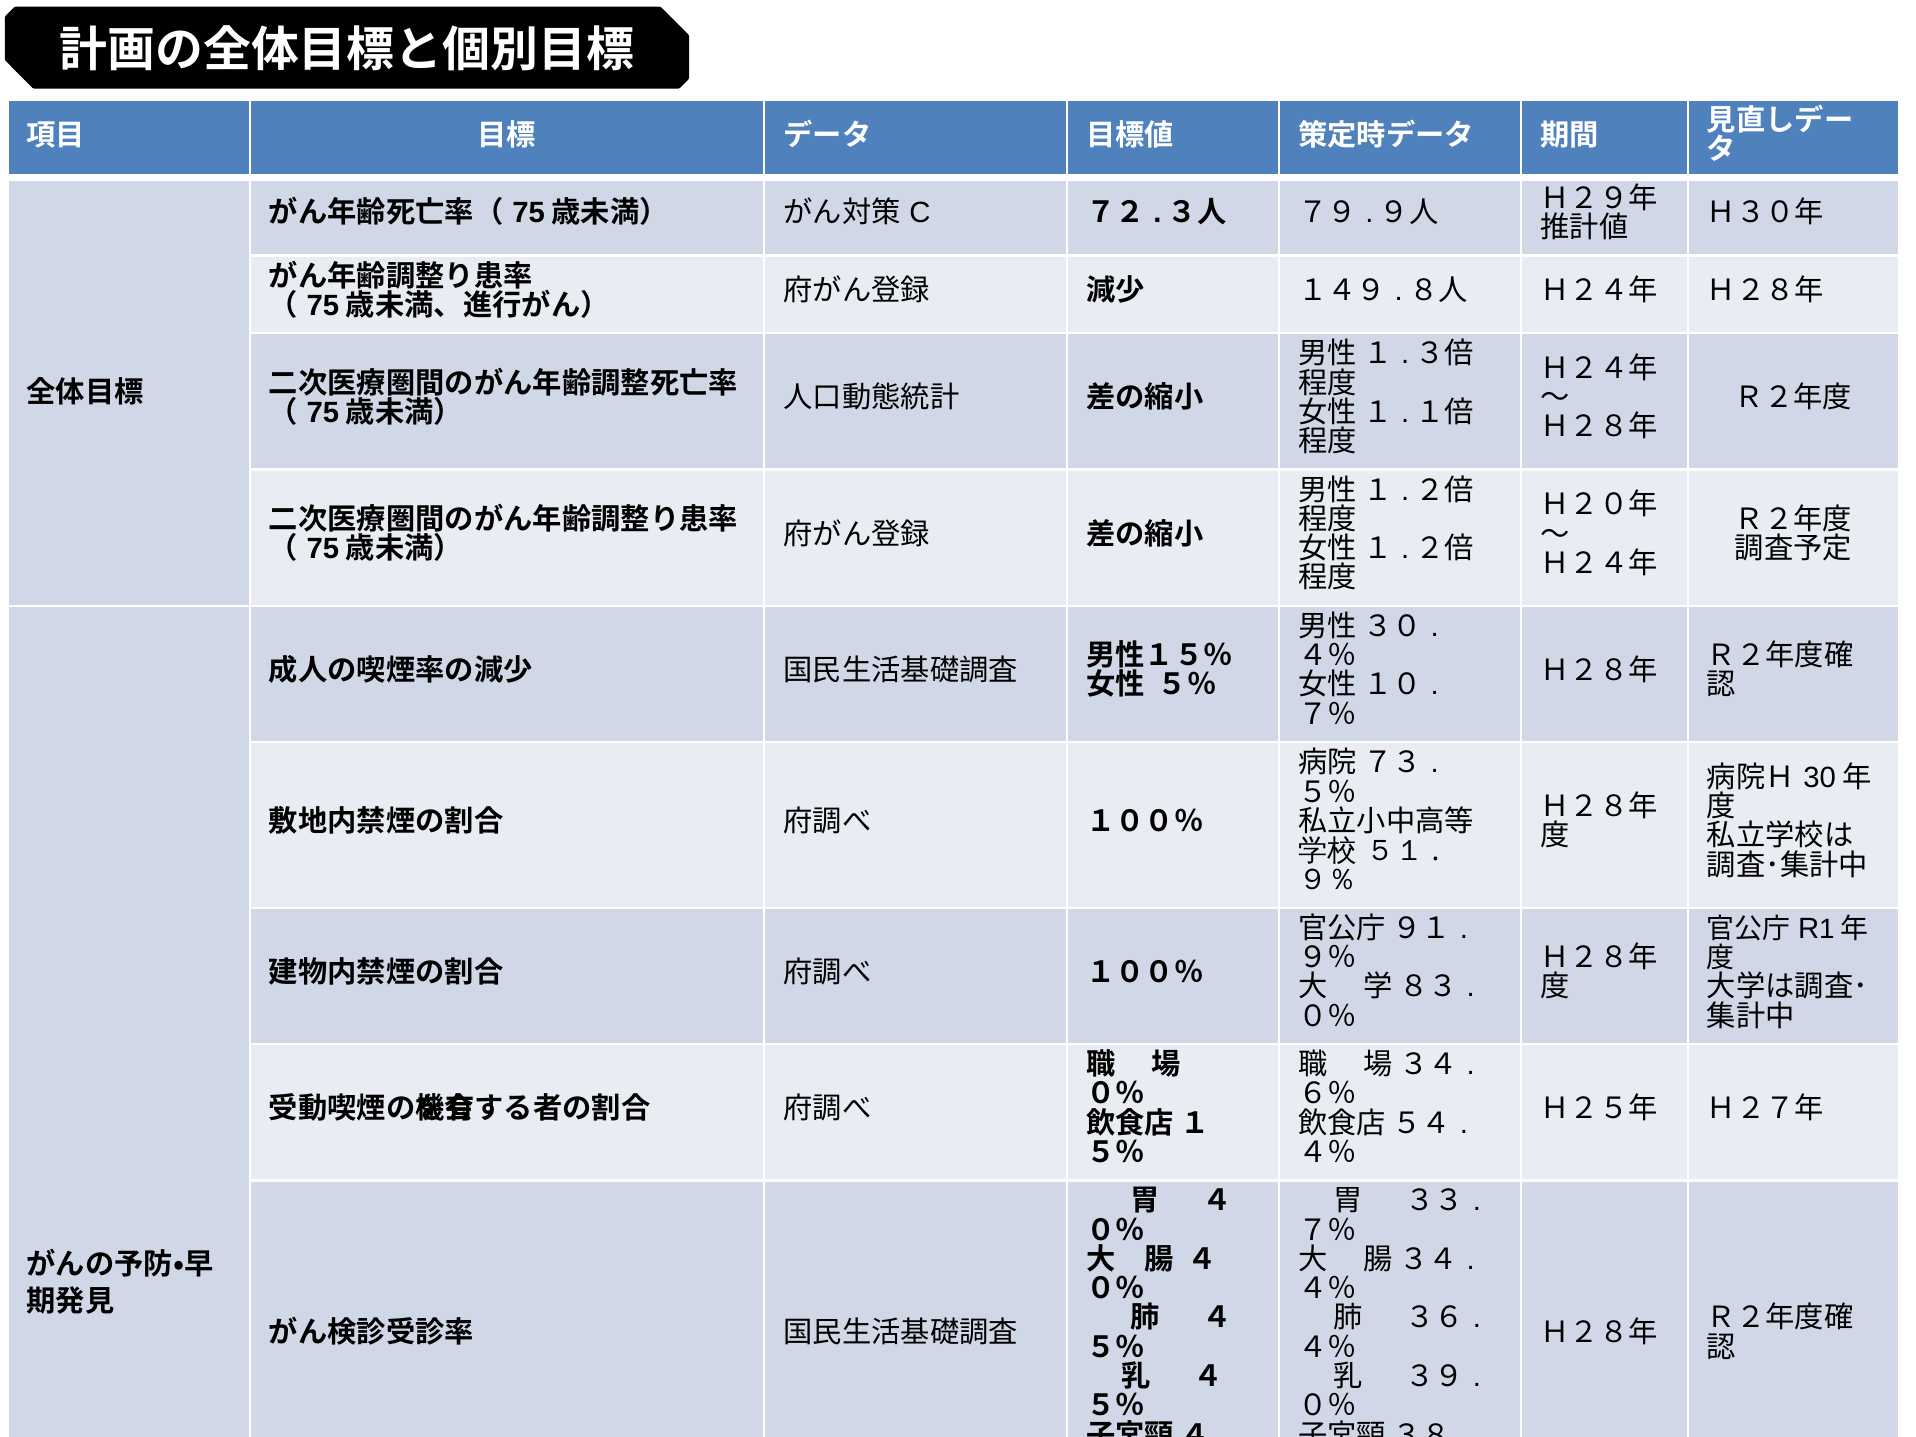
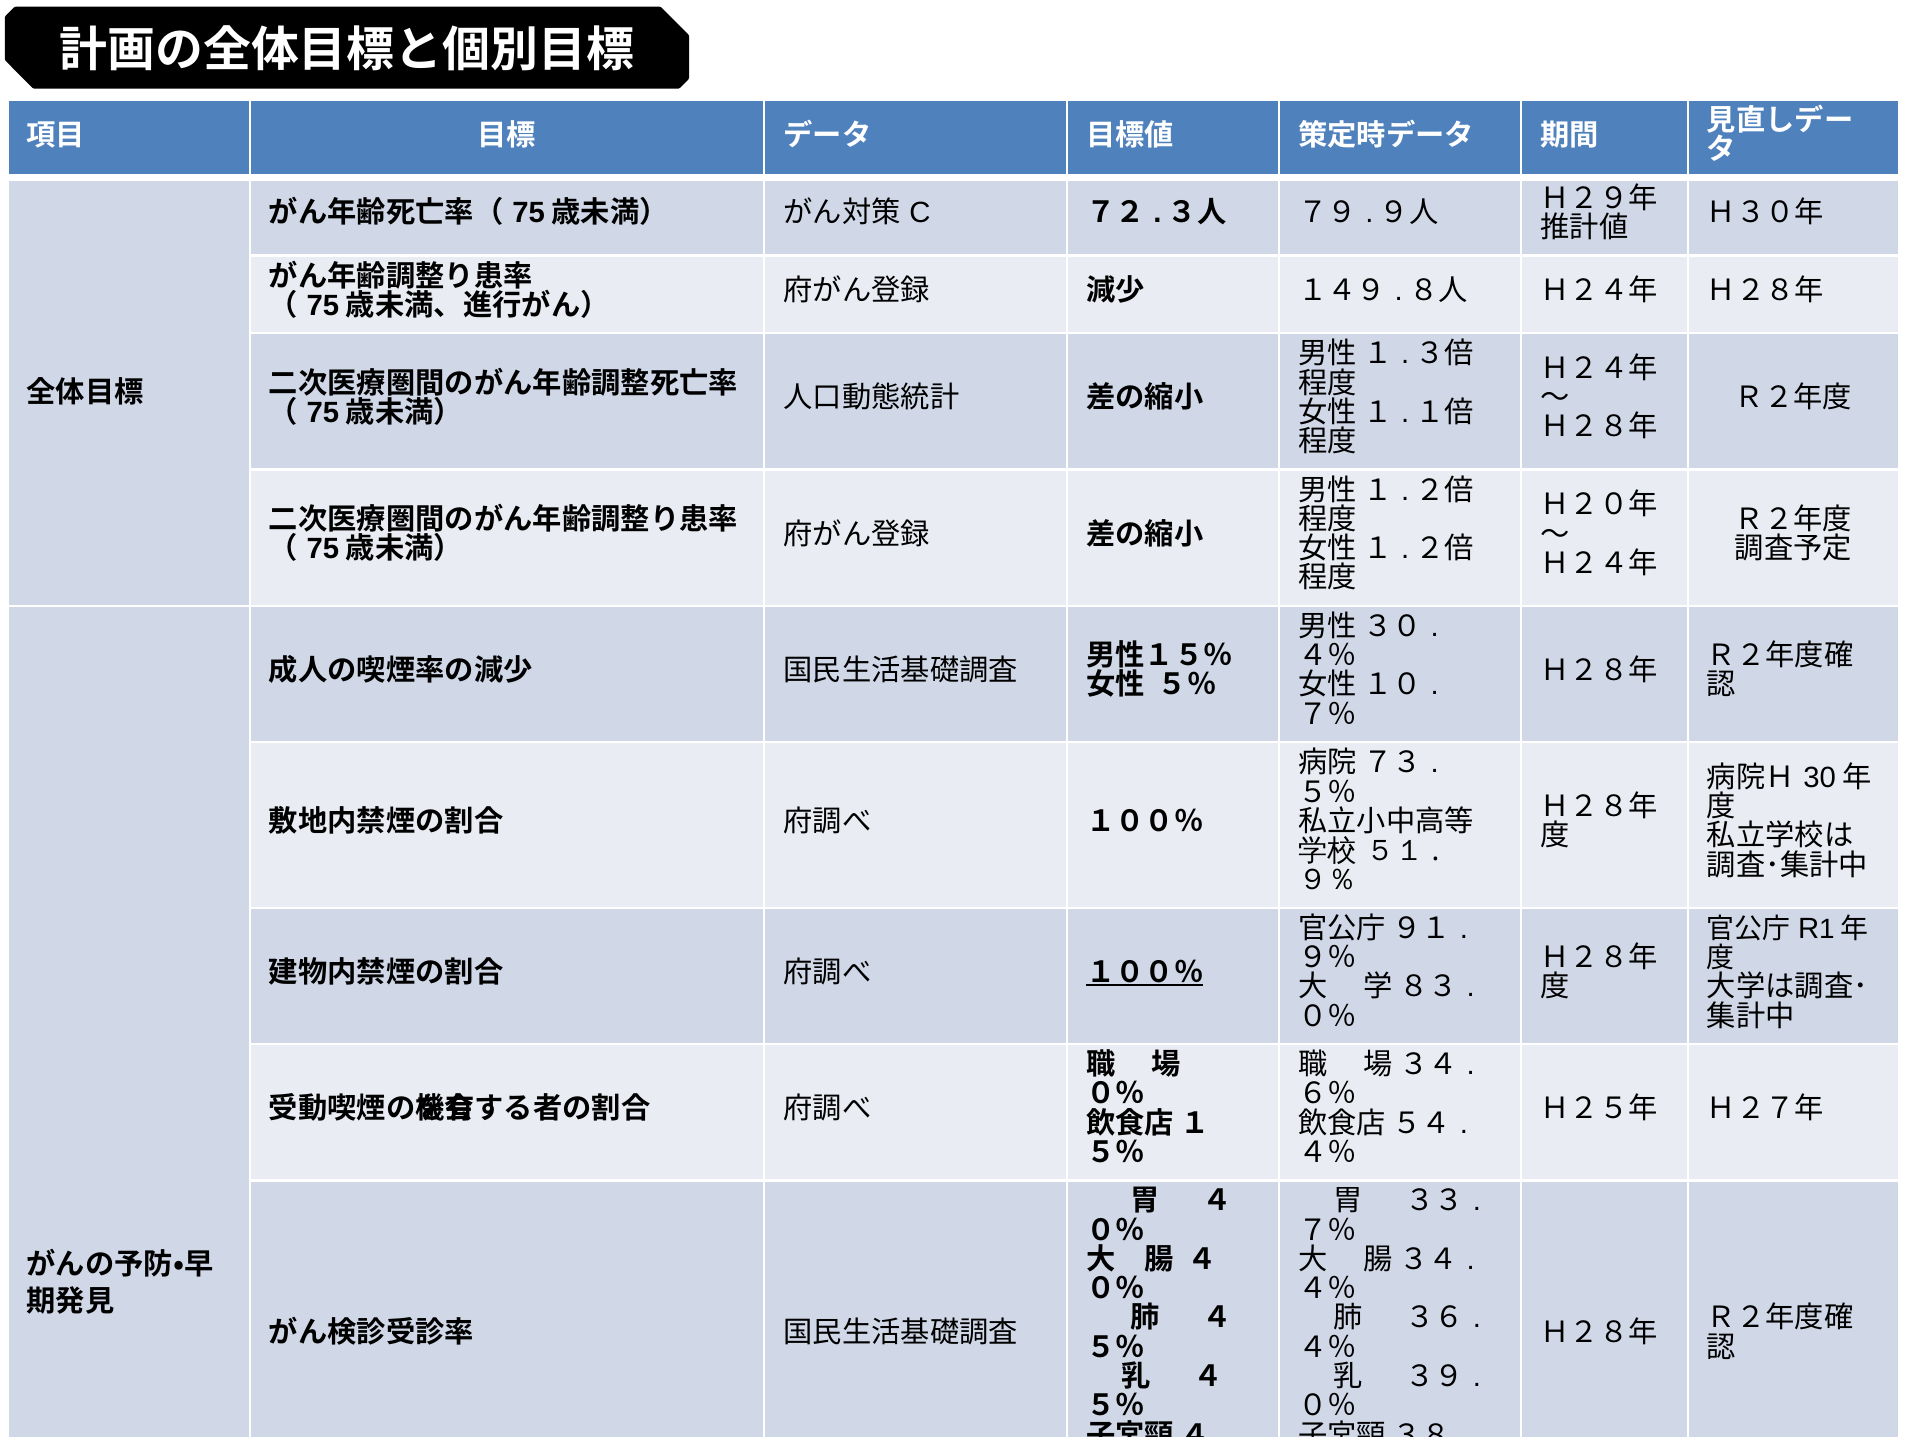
１００％ at (1145, 973) underline: none -> present
